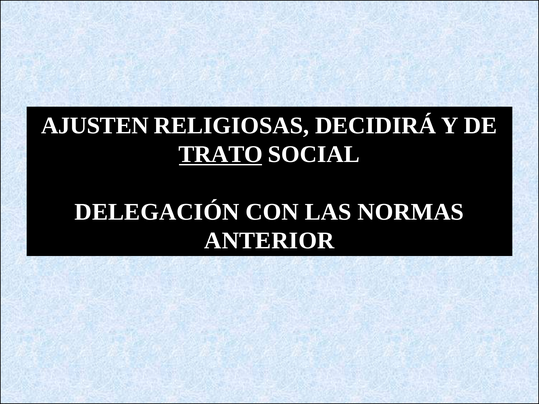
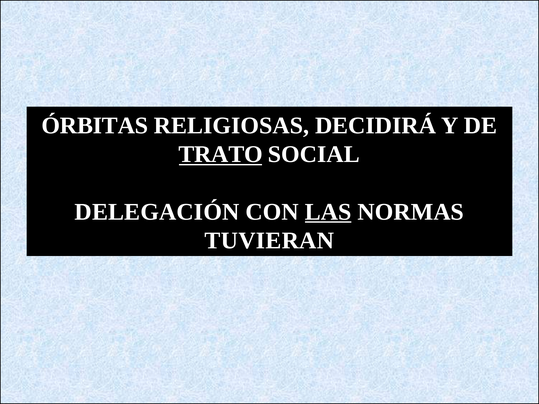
AJUSTEN: AJUSTEN -> ÓRBITAS
LAS underline: none -> present
ANTERIOR: ANTERIOR -> TUVIERAN
